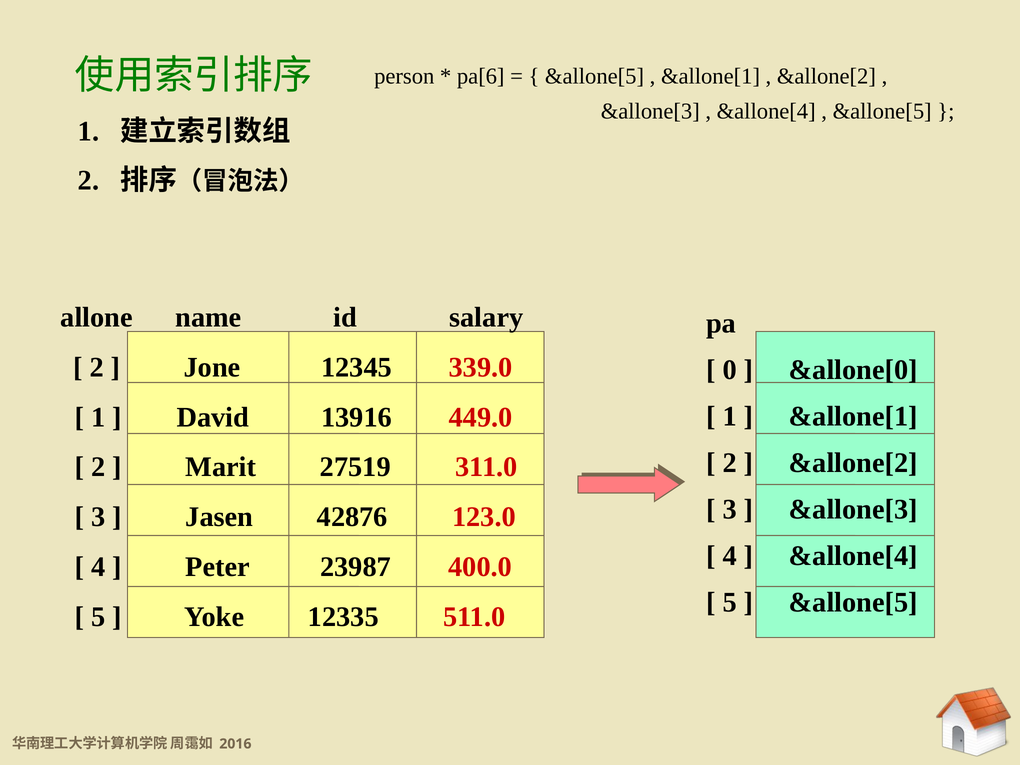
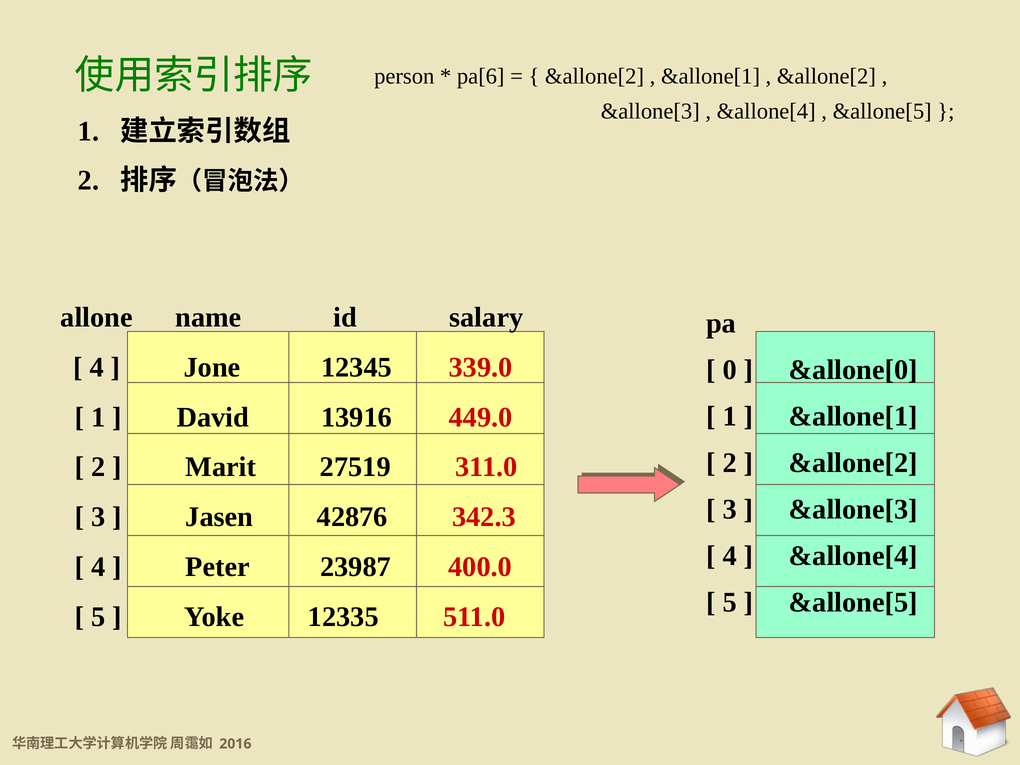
&allone[5 at (595, 76): &allone[5 -> &allone[2
2 at (97, 367): 2 -> 4
123.0: 123.0 -> 342.3
